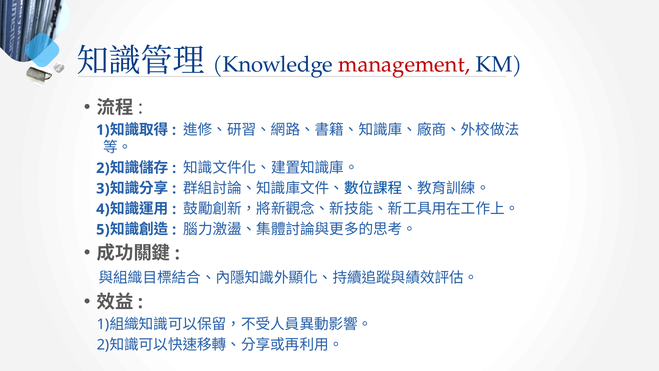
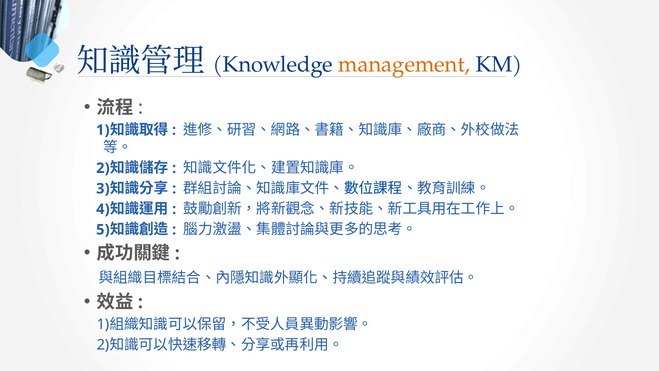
management colour: red -> orange
